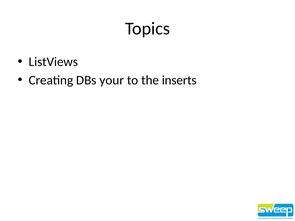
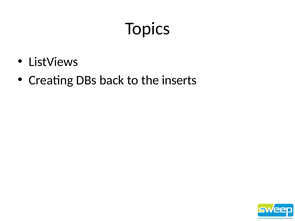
your: your -> back
